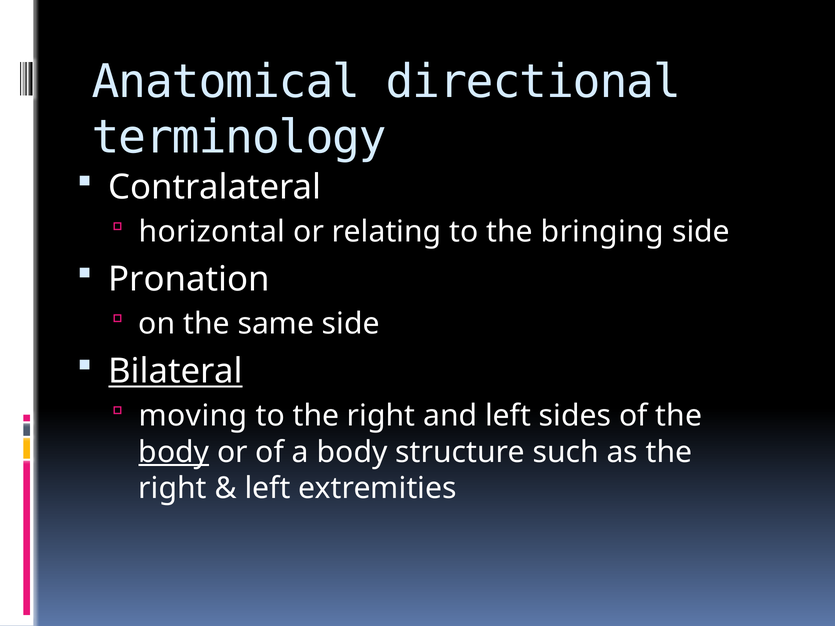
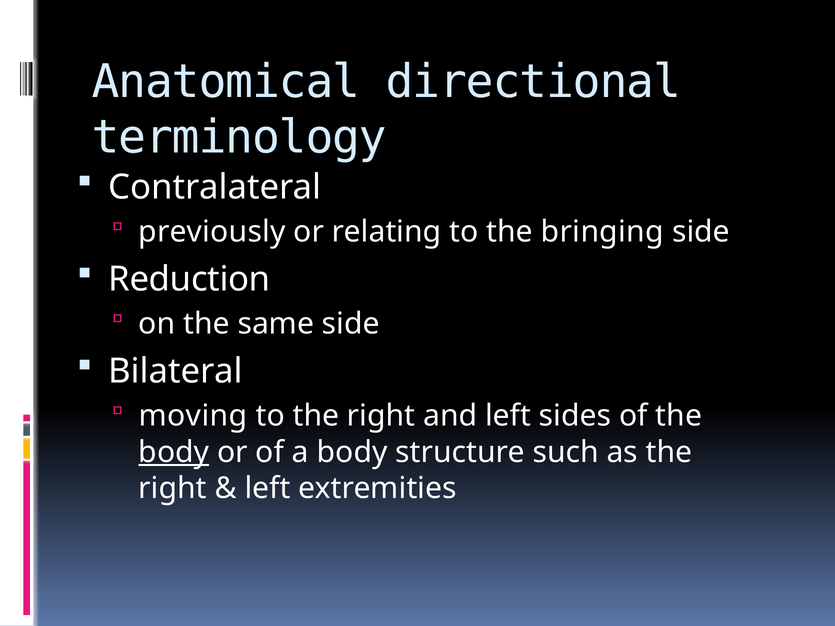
horizontal: horizontal -> previously
Pronation: Pronation -> Reduction
Bilateral underline: present -> none
